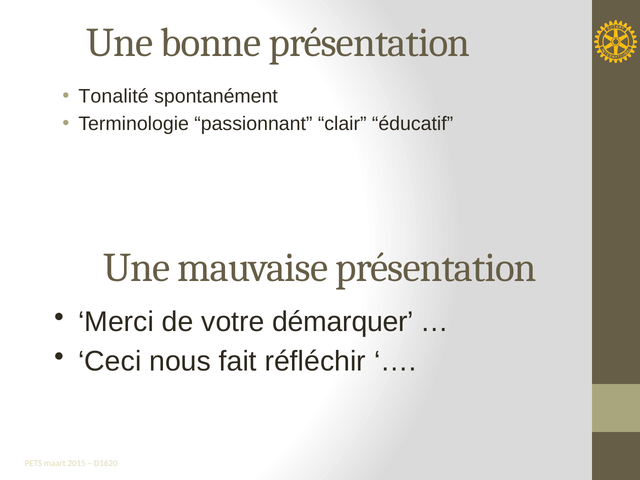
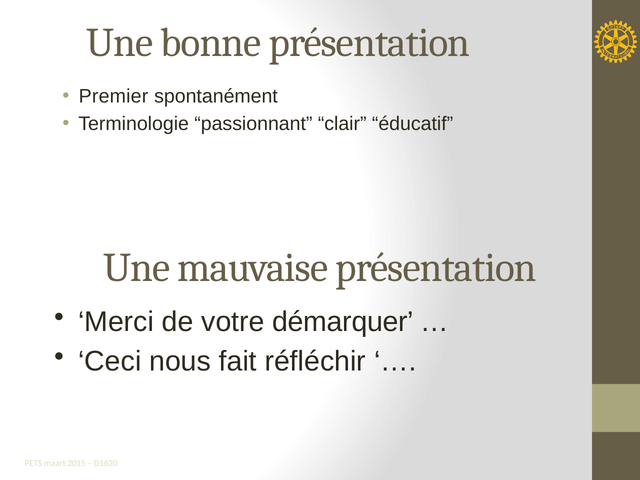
Tonalité: Tonalité -> Premier
